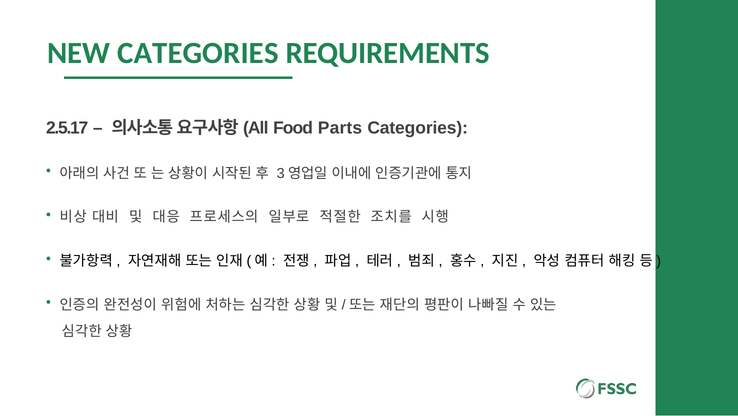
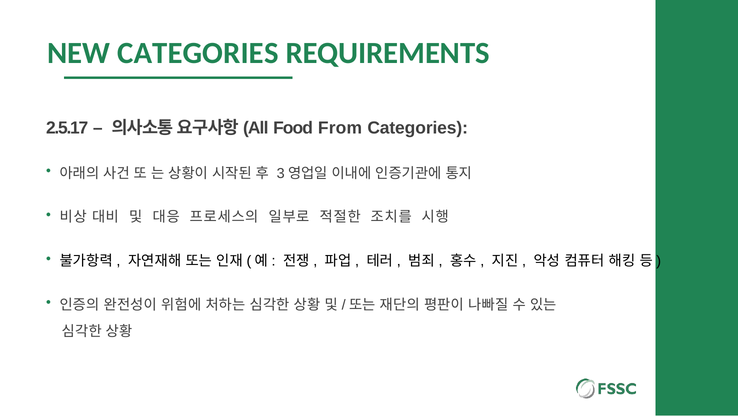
Parts: Parts -> From
